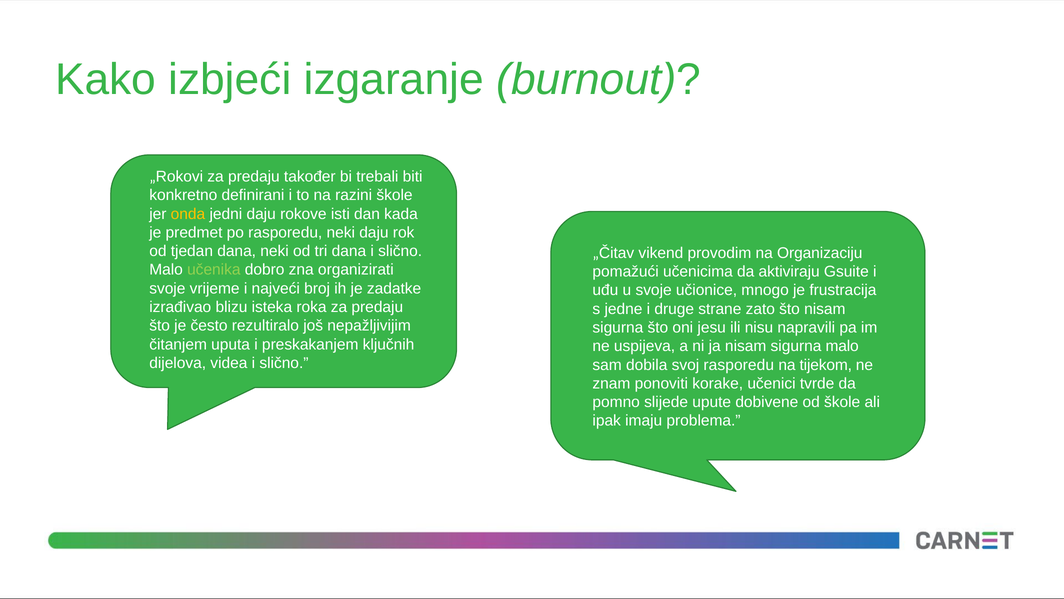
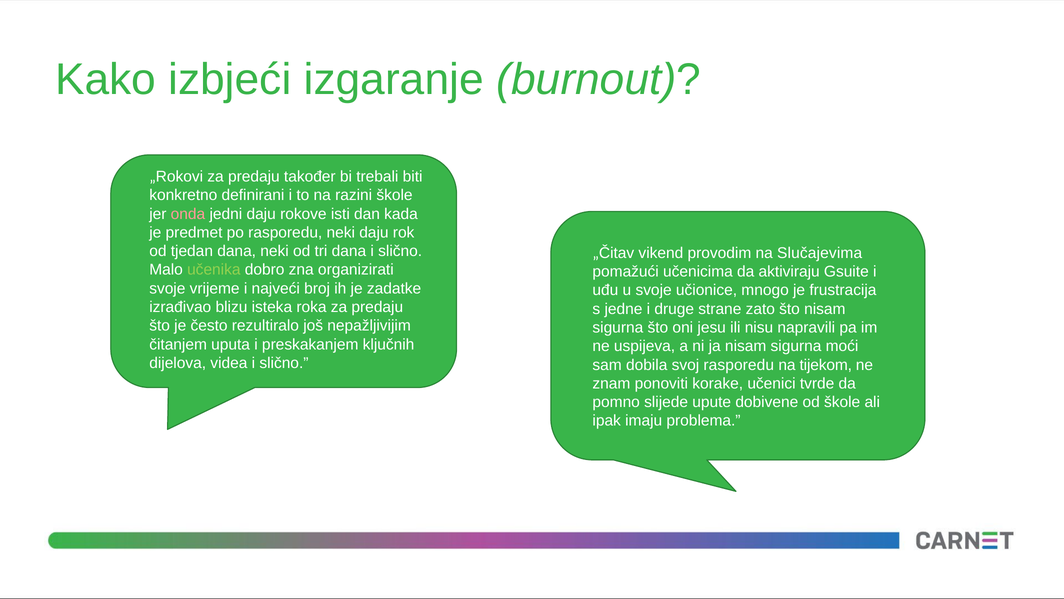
onda colour: yellow -> pink
Organizaciju: Organizaciju -> Slučajevima
sigurna malo: malo -> moći
